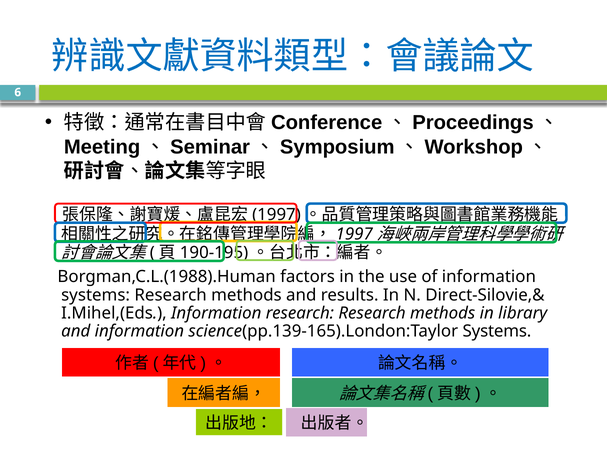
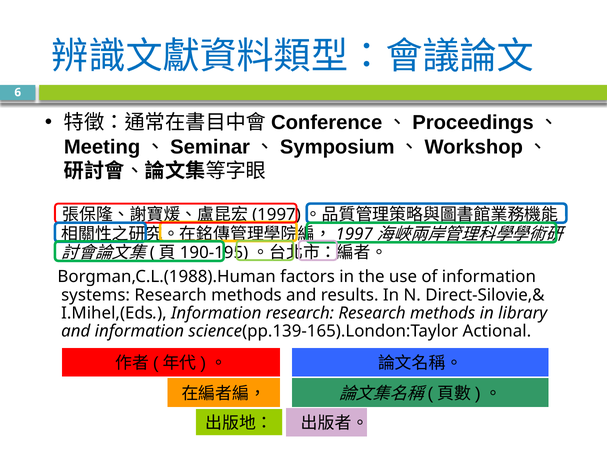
science(pp.139-165).London:Taylor Systems: Systems -> Actional
